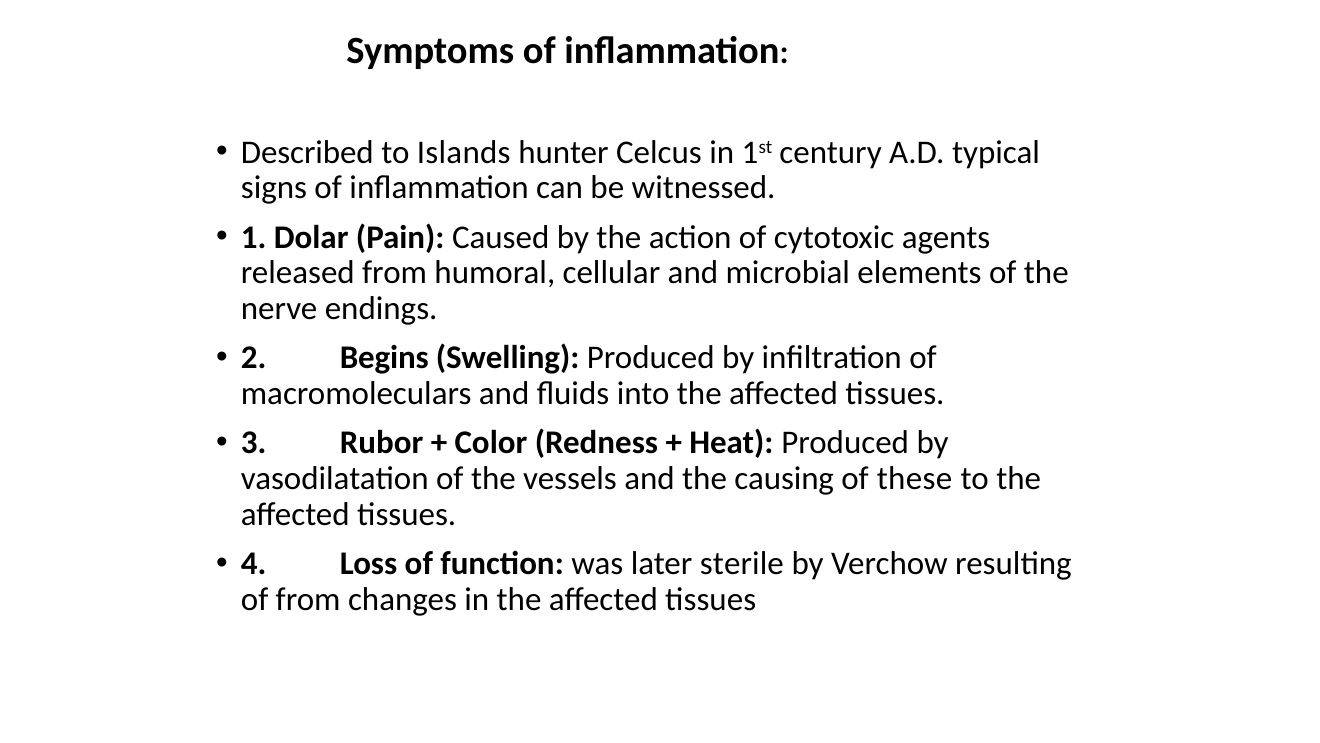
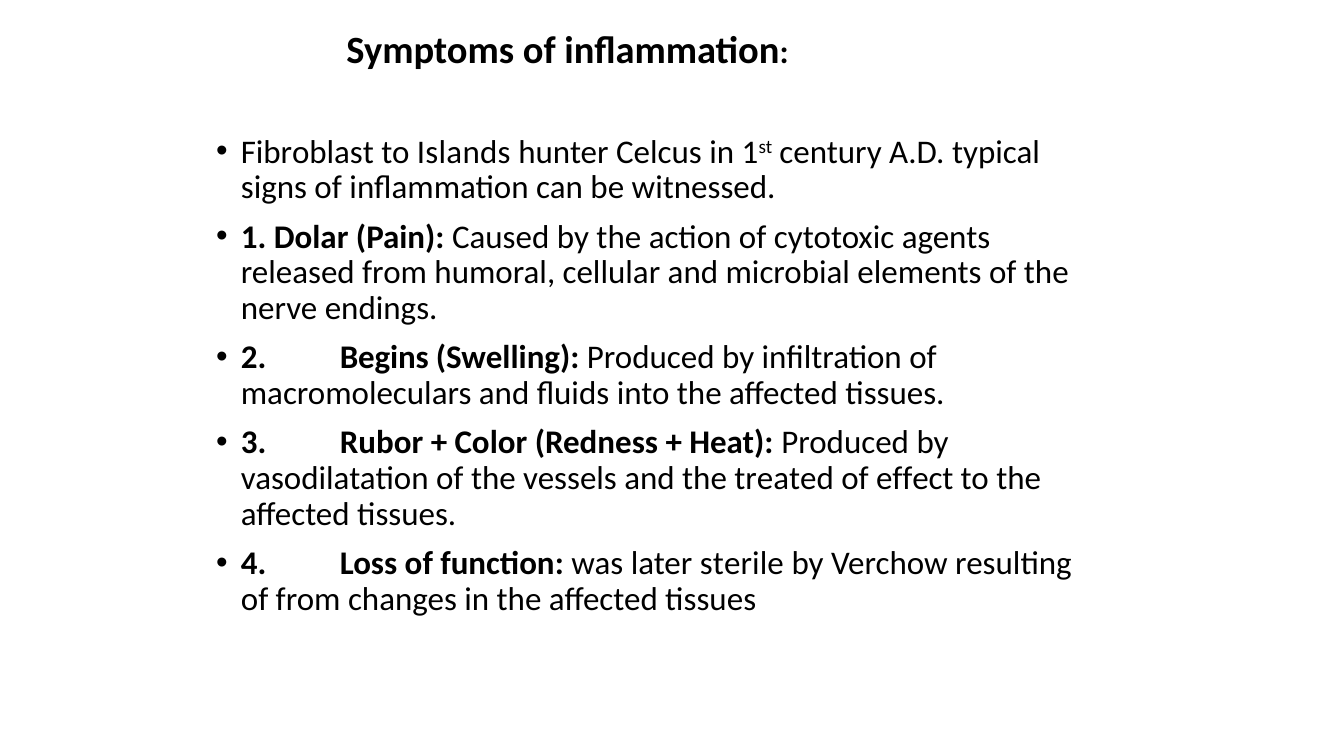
Described: Described -> Fibroblast
causing: causing -> treated
these: these -> effect
